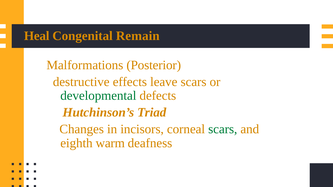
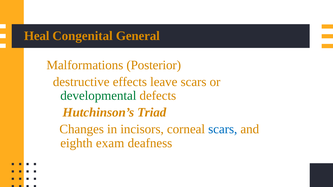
Remain: Remain -> General
scars at (223, 129) colour: green -> blue
warm: warm -> exam
